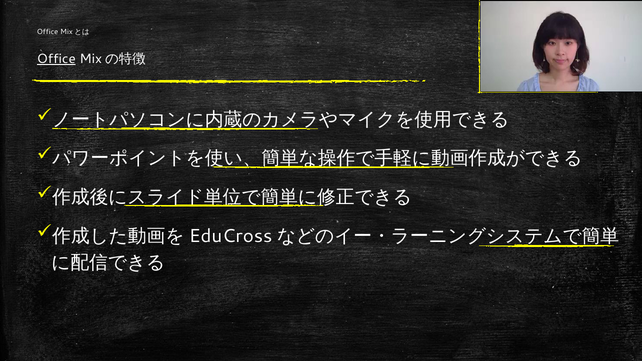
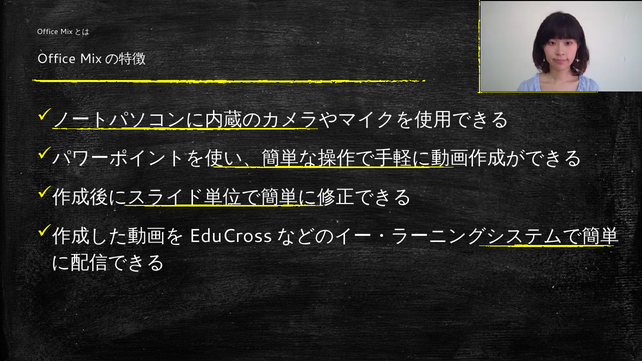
Office at (56, 59) underline: present -> none
